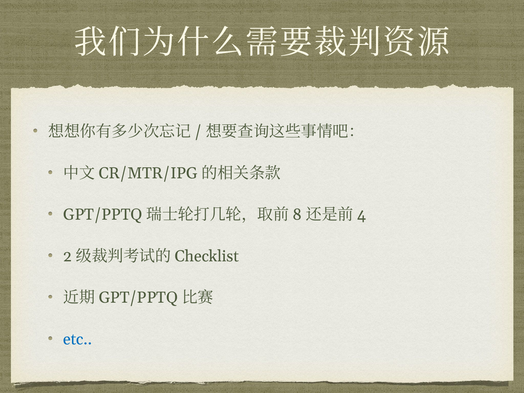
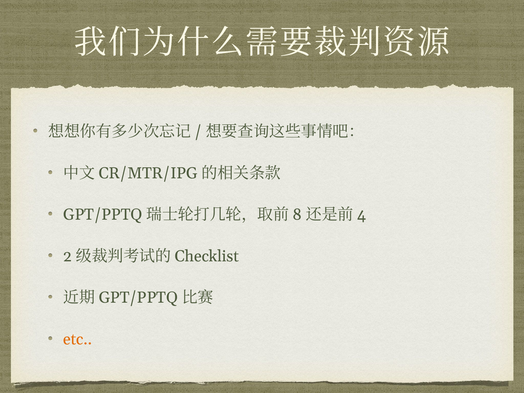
etc colour: blue -> orange
